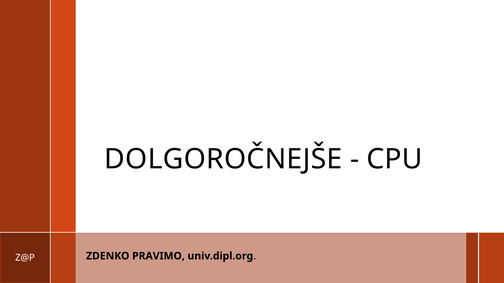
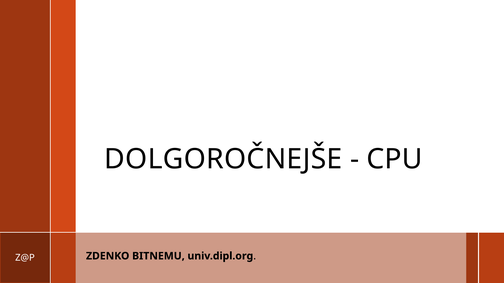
PRAVIMO: PRAVIMO -> BITNEMU
